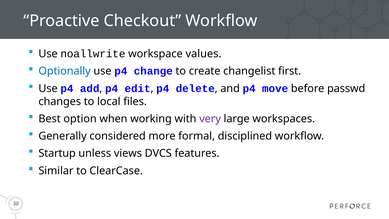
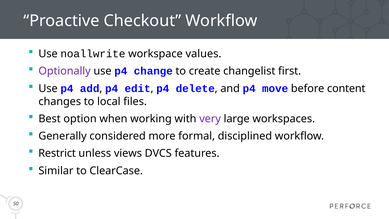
Optionally colour: blue -> purple
passwd: passwd -> content
Startup: Startup -> Restrict
